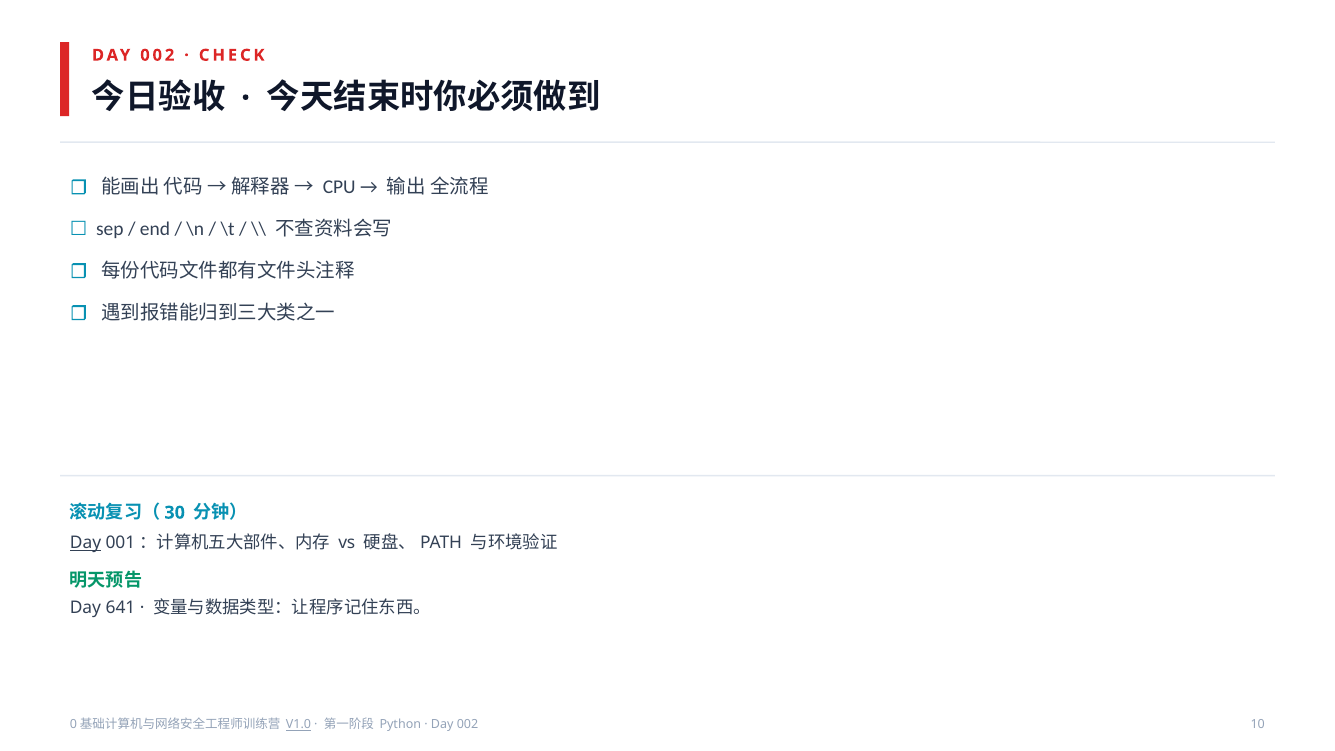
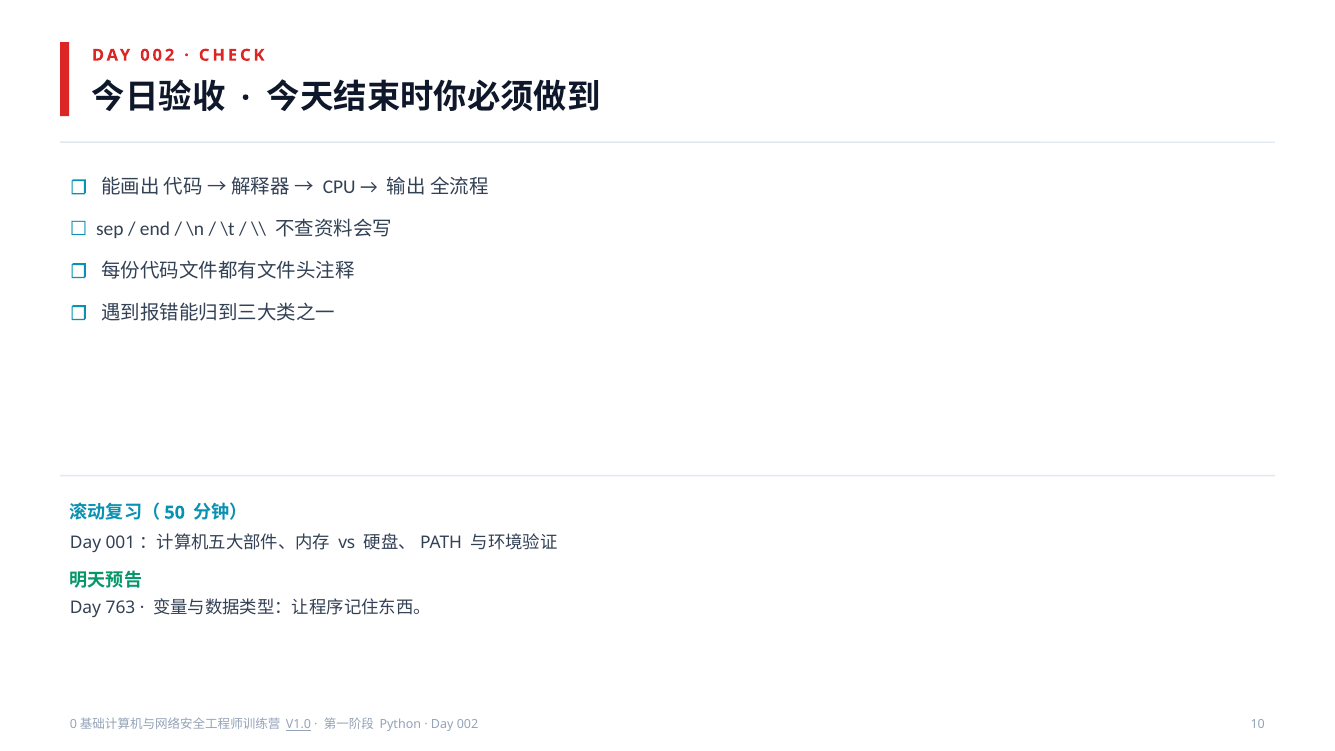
30: 30 -> 50
Day at (86, 543) underline: present -> none
641: 641 -> 763
